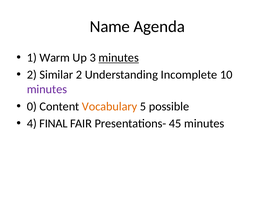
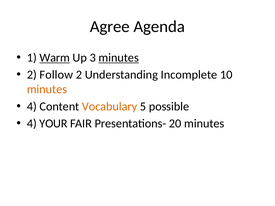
Name: Name -> Agree
Warm underline: none -> present
Similar: Similar -> Follow
minutes at (47, 89) colour: purple -> orange
0 at (32, 107): 0 -> 4
FINAL: FINAL -> YOUR
45: 45 -> 20
